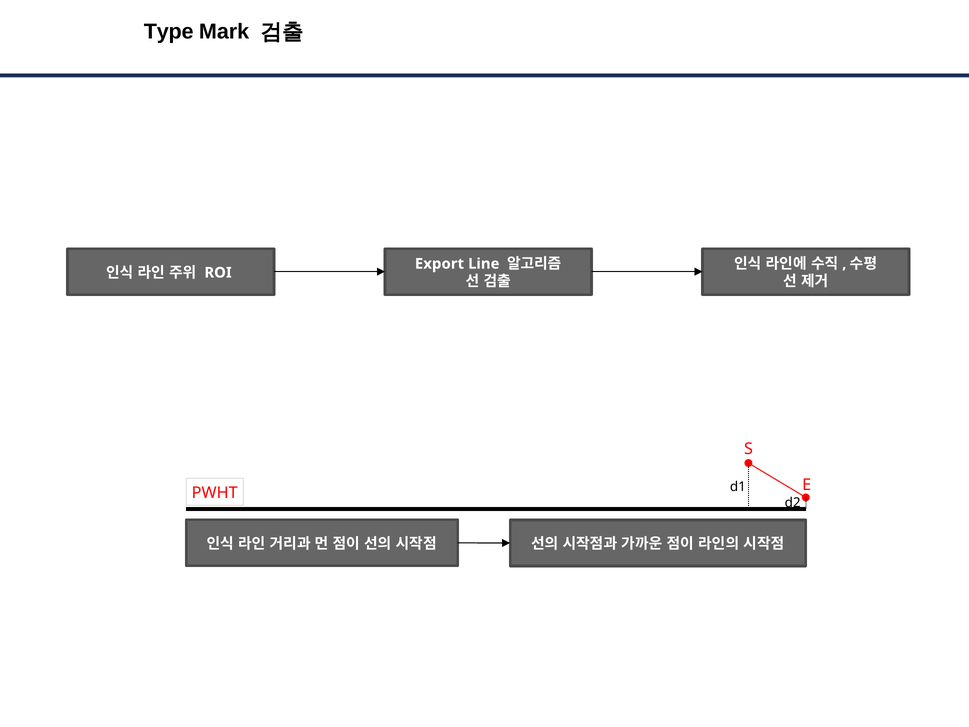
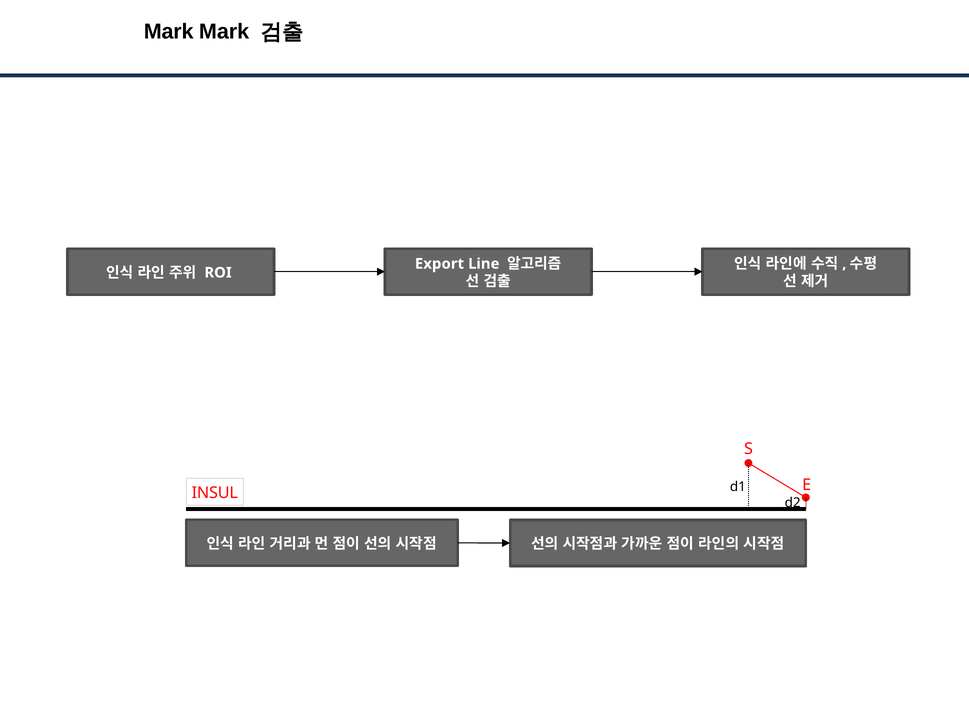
Type at (169, 32): Type -> Mark
PWHT: PWHT -> INSUL
